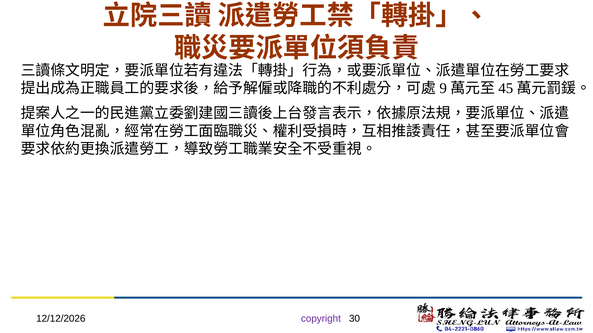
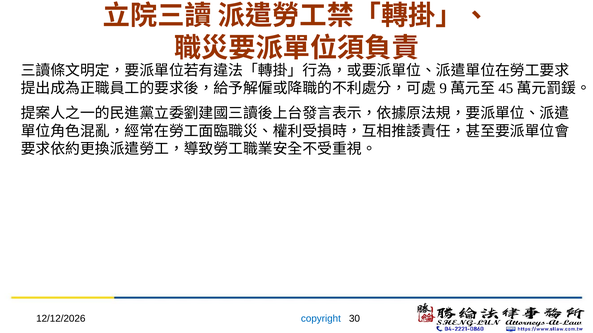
copyright colour: purple -> blue
